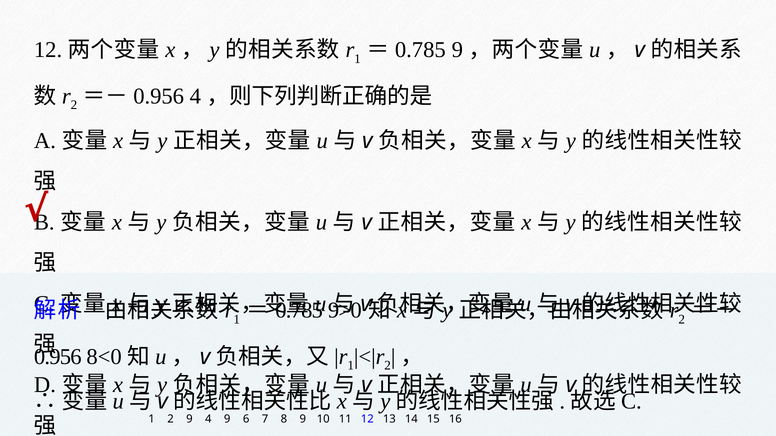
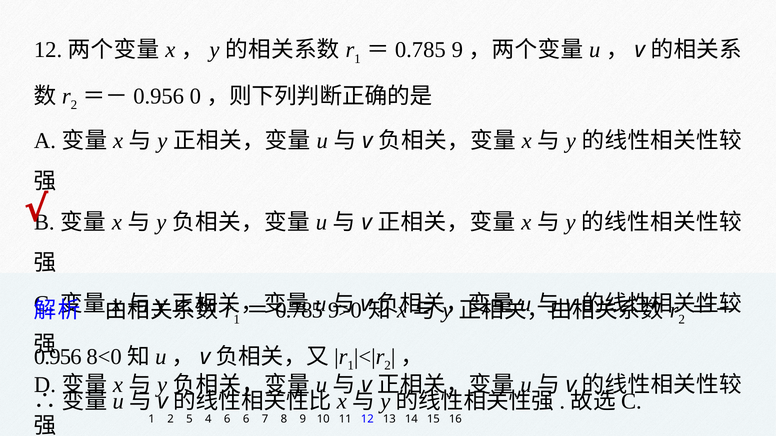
4 at (195, 96): 4 -> 0
2 9: 9 -> 5
4 9: 9 -> 6
